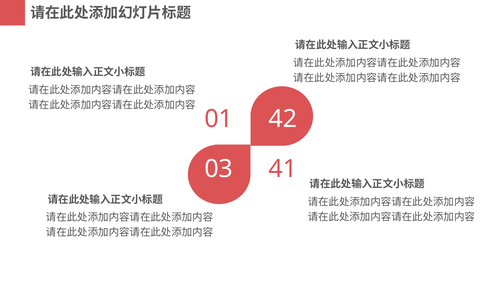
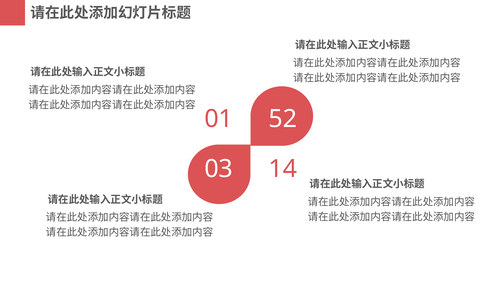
42: 42 -> 52
41: 41 -> 14
